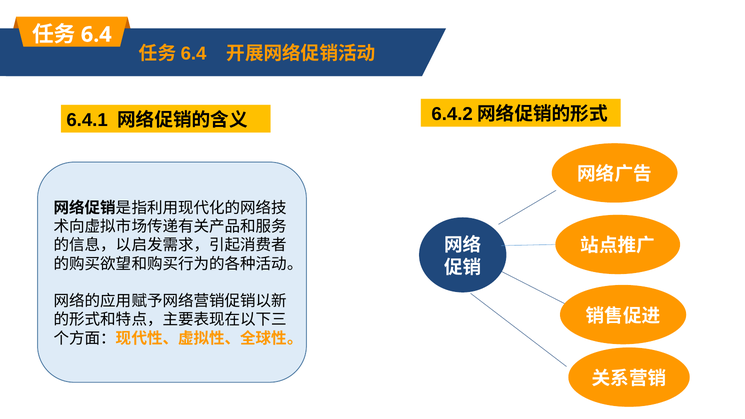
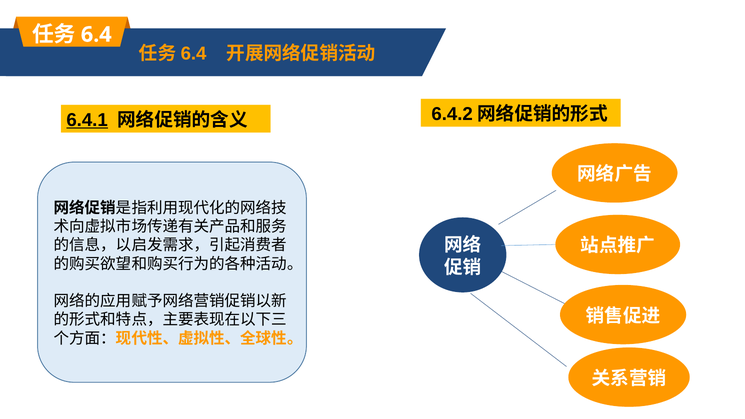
6.4.1 underline: none -> present
